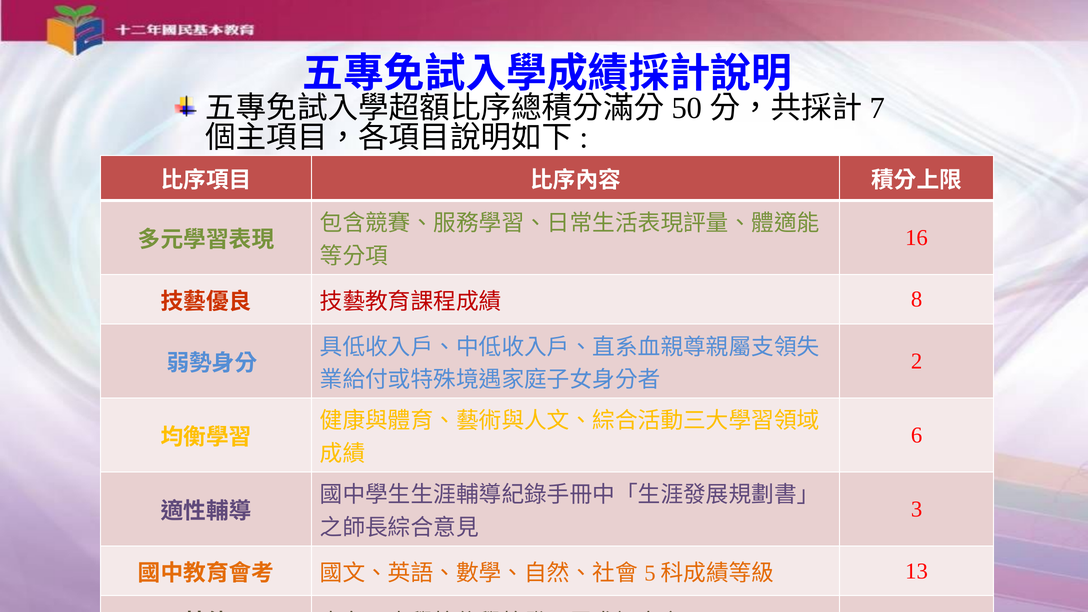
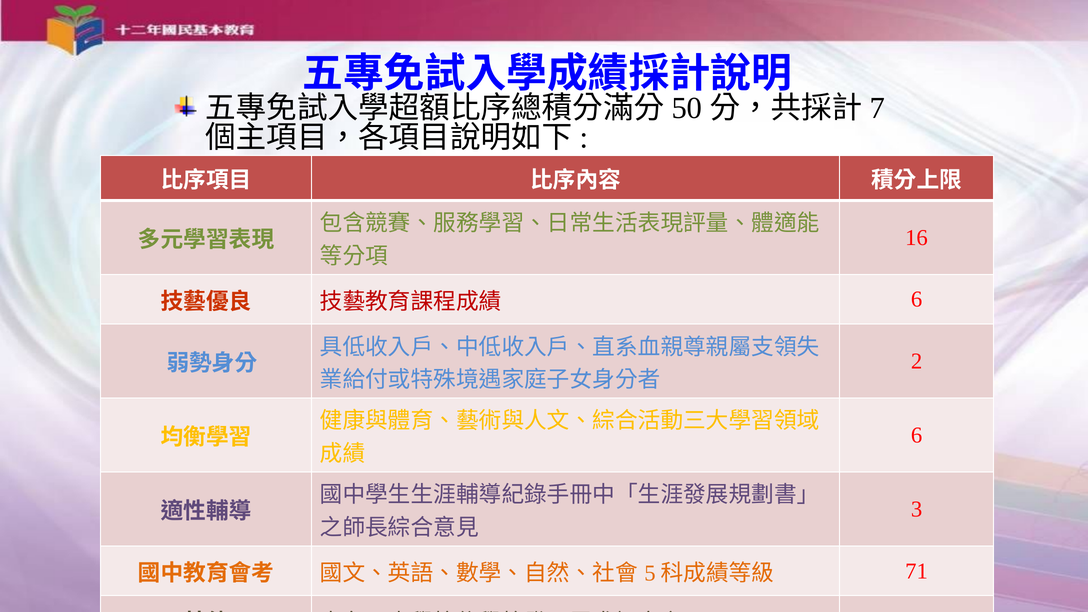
8 at (917, 299): 8 -> 6
13: 13 -> 71
